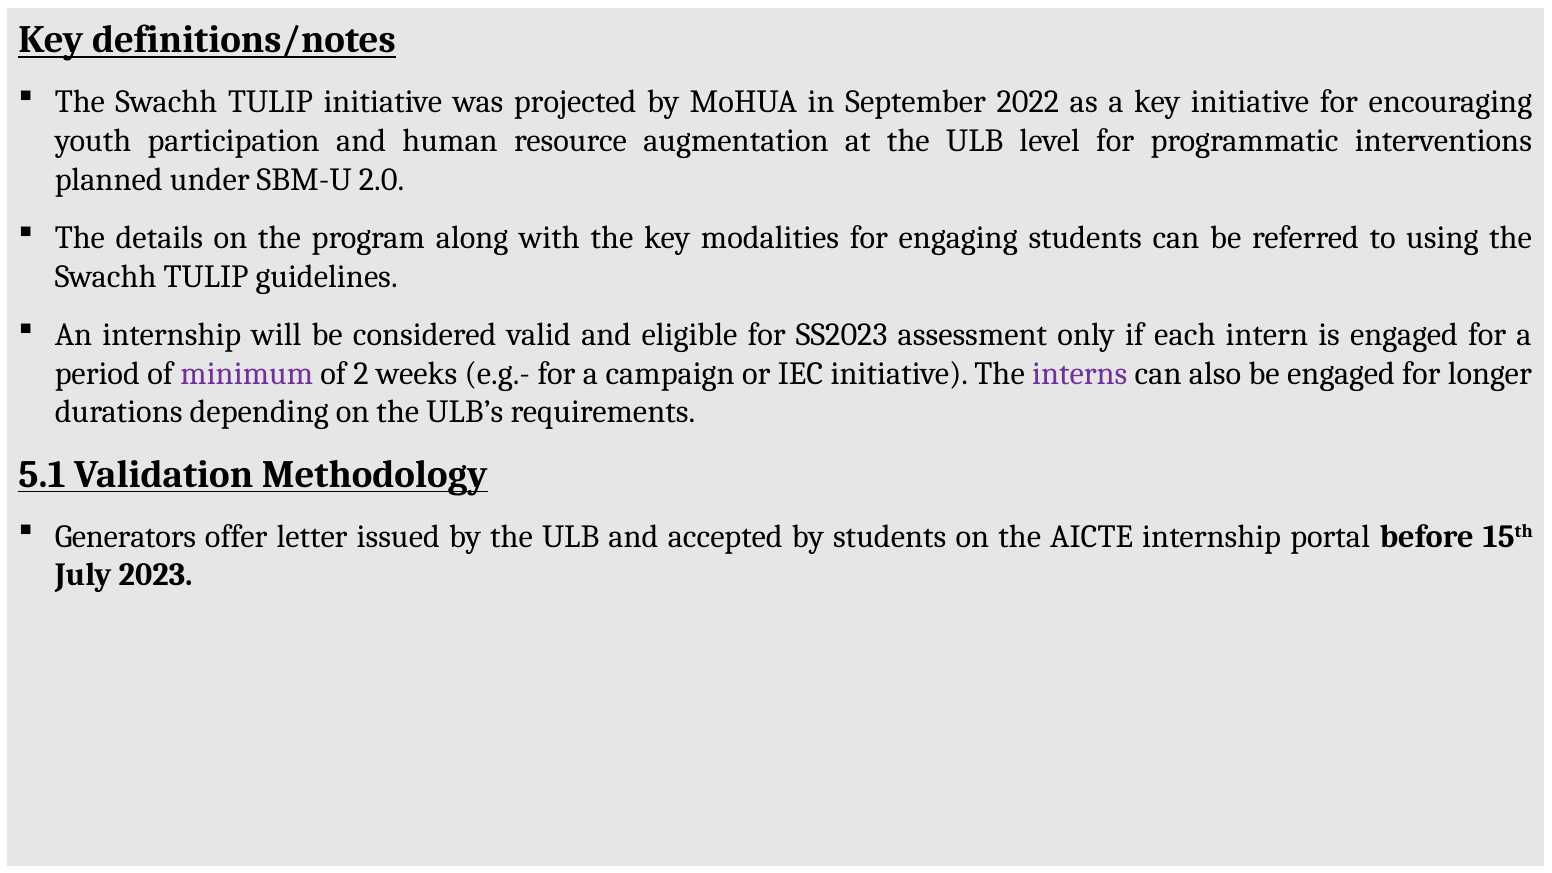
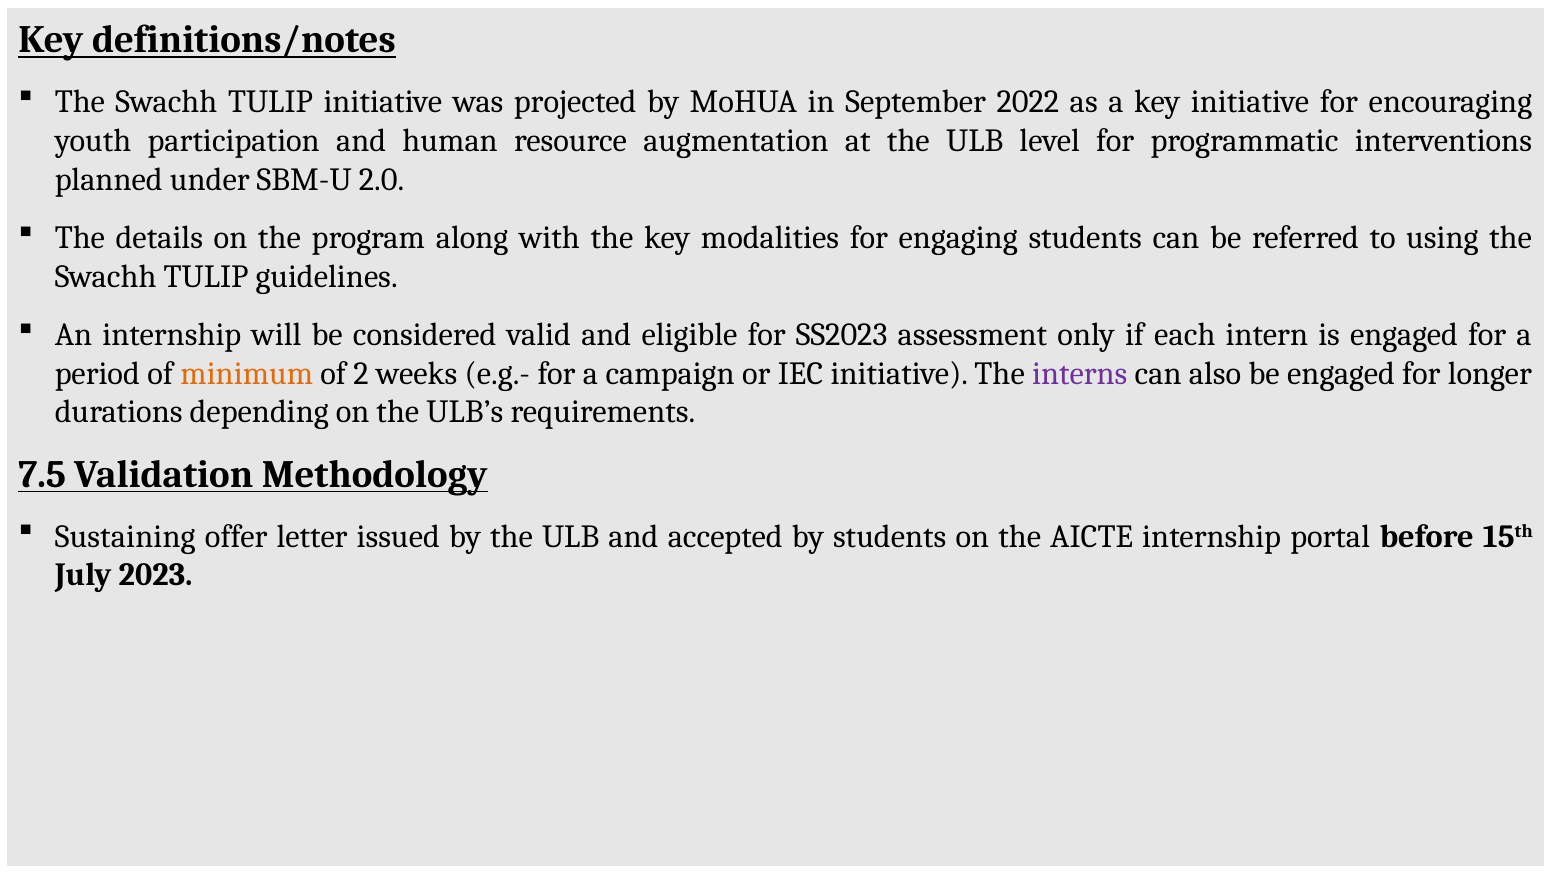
minimum colour: purple -> orange
5.1: 5.1 -> 7.5
Generators: Generators -> Sustaining
